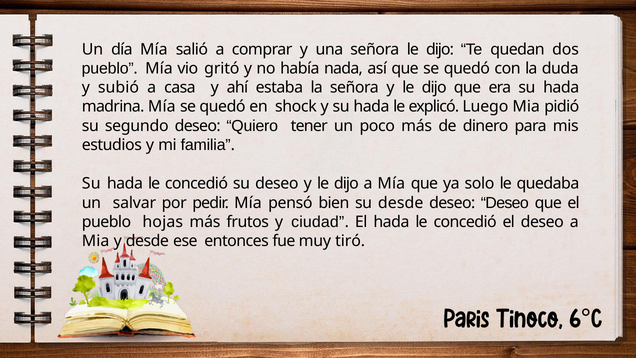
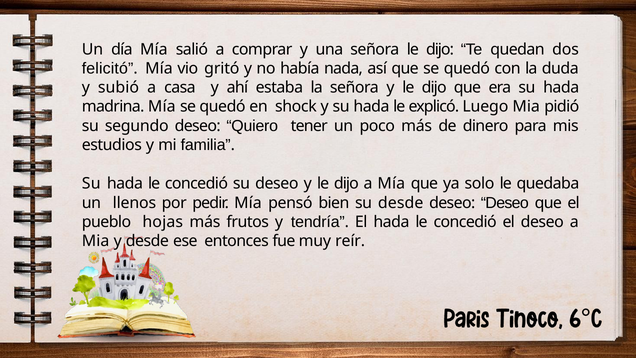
pueblo at (108, 68): pueblo -> felicitó
salvar: salvar -> llenos
ciudad: ciudad -> tendría
tiró: tiró -> reír
